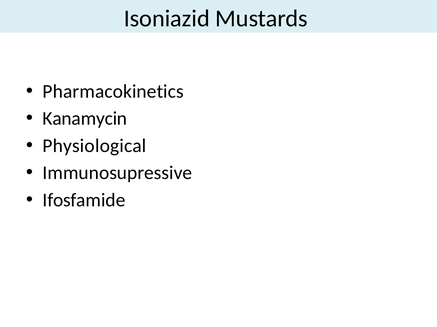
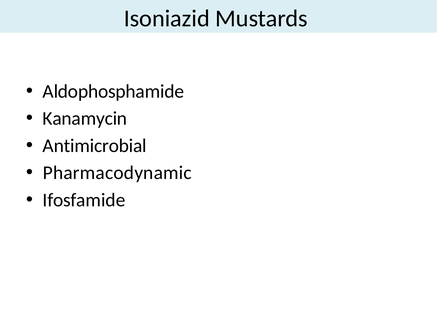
Pharmacokinetics: Pharmacokinetics -> Aldophosphamide
Physiological: Physiological -> Antimicrobial
Immunosupressive: Immunosupressive -> Pharmacodynamic
